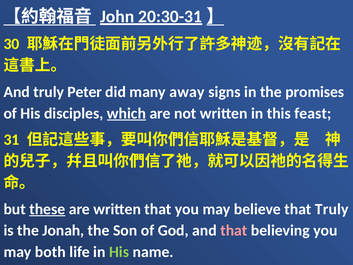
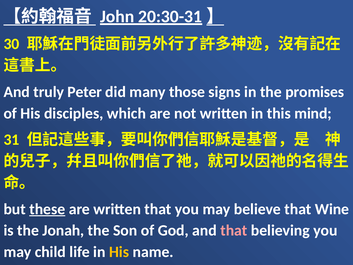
away: away -> those
which underline: present -> none
feast: feast -> mind
that Truly: Truly -> Wine
both: both -> child
His at (119, 252) colour: light green -> yellow
